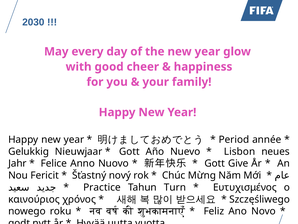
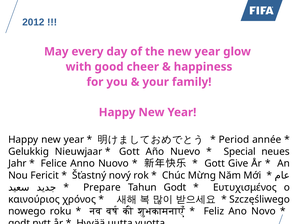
2030: 2030 -> 2012
Lisbon: Lisbon -> Special
Practice: Practice -> Prepare
Tahun Turn: Turn -> Godt
